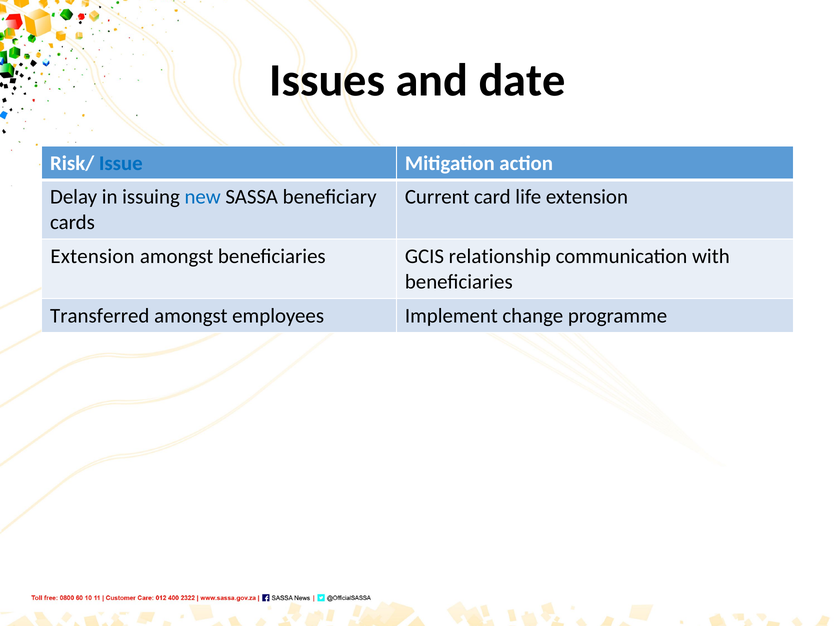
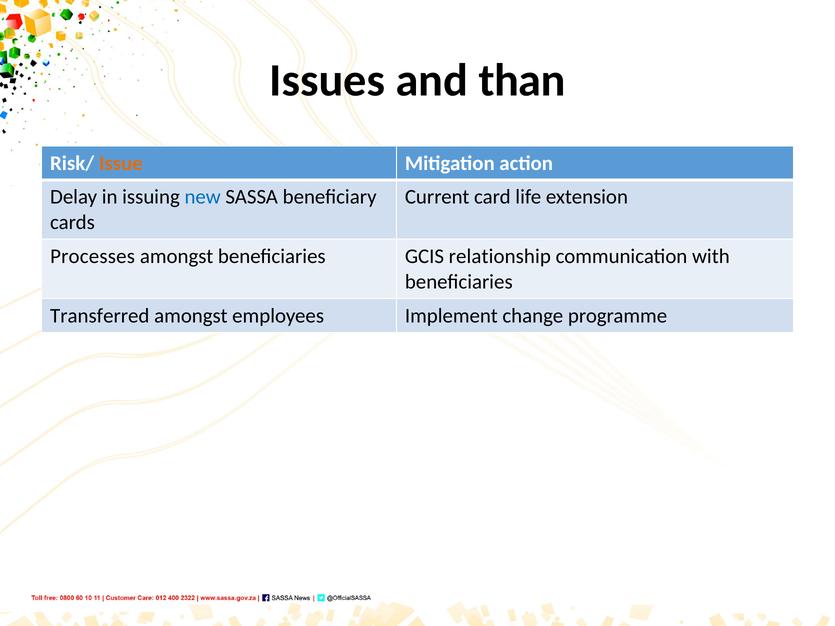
date: date -> than
Issue colour: blue -> orange
Extension at (93, 256): Extension -> Processes
